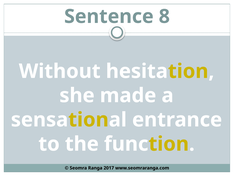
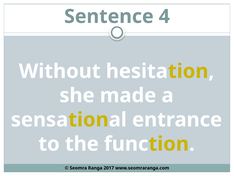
8: 8 -> 4
